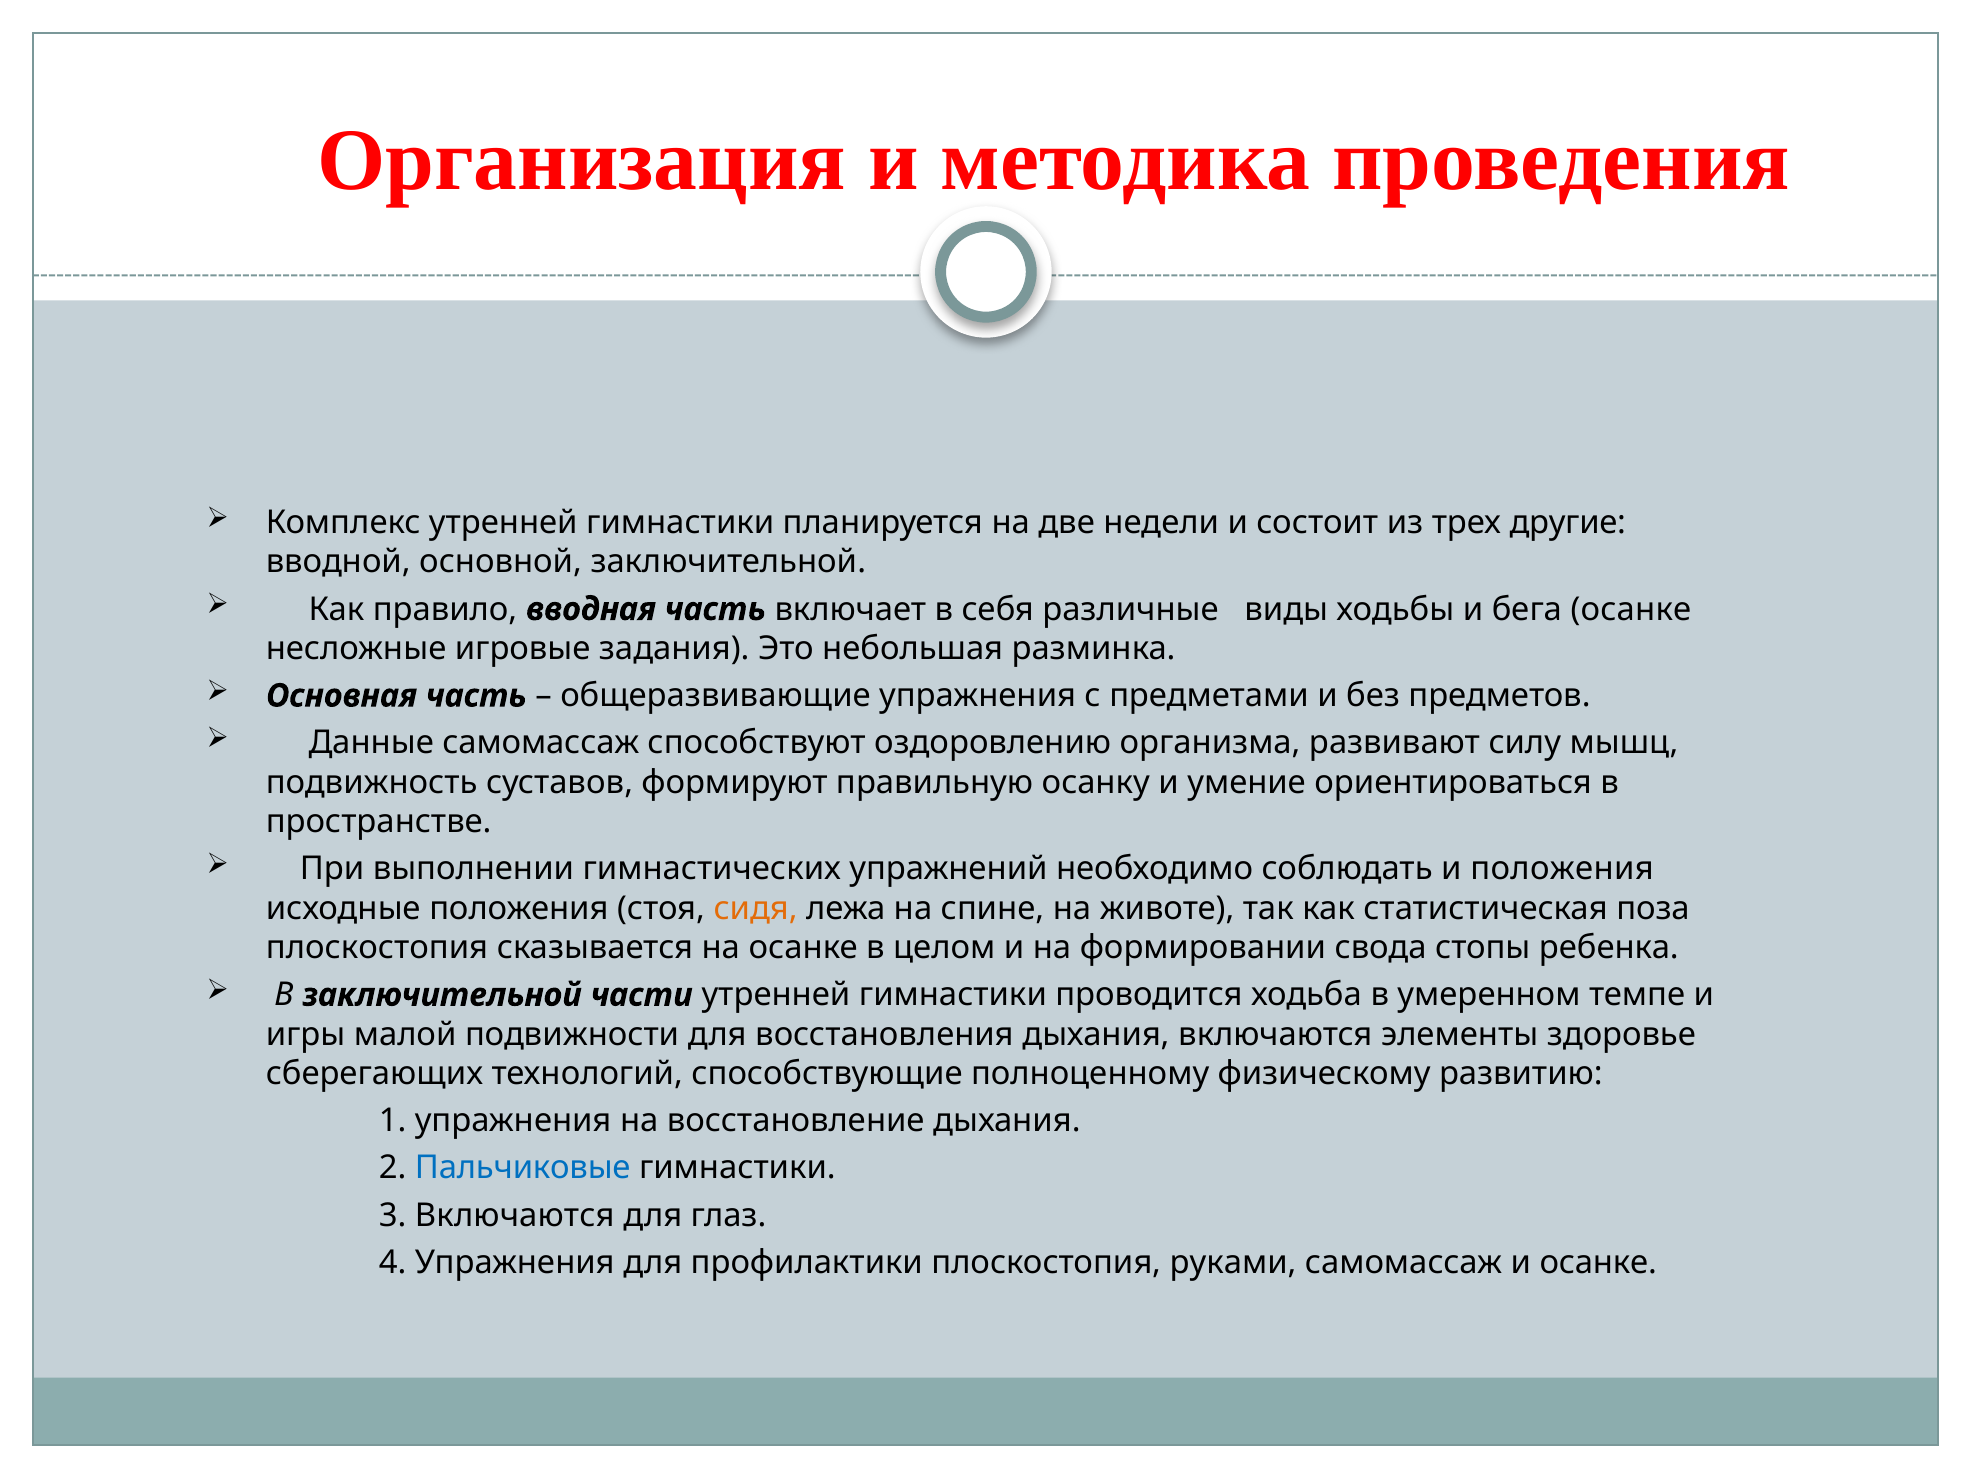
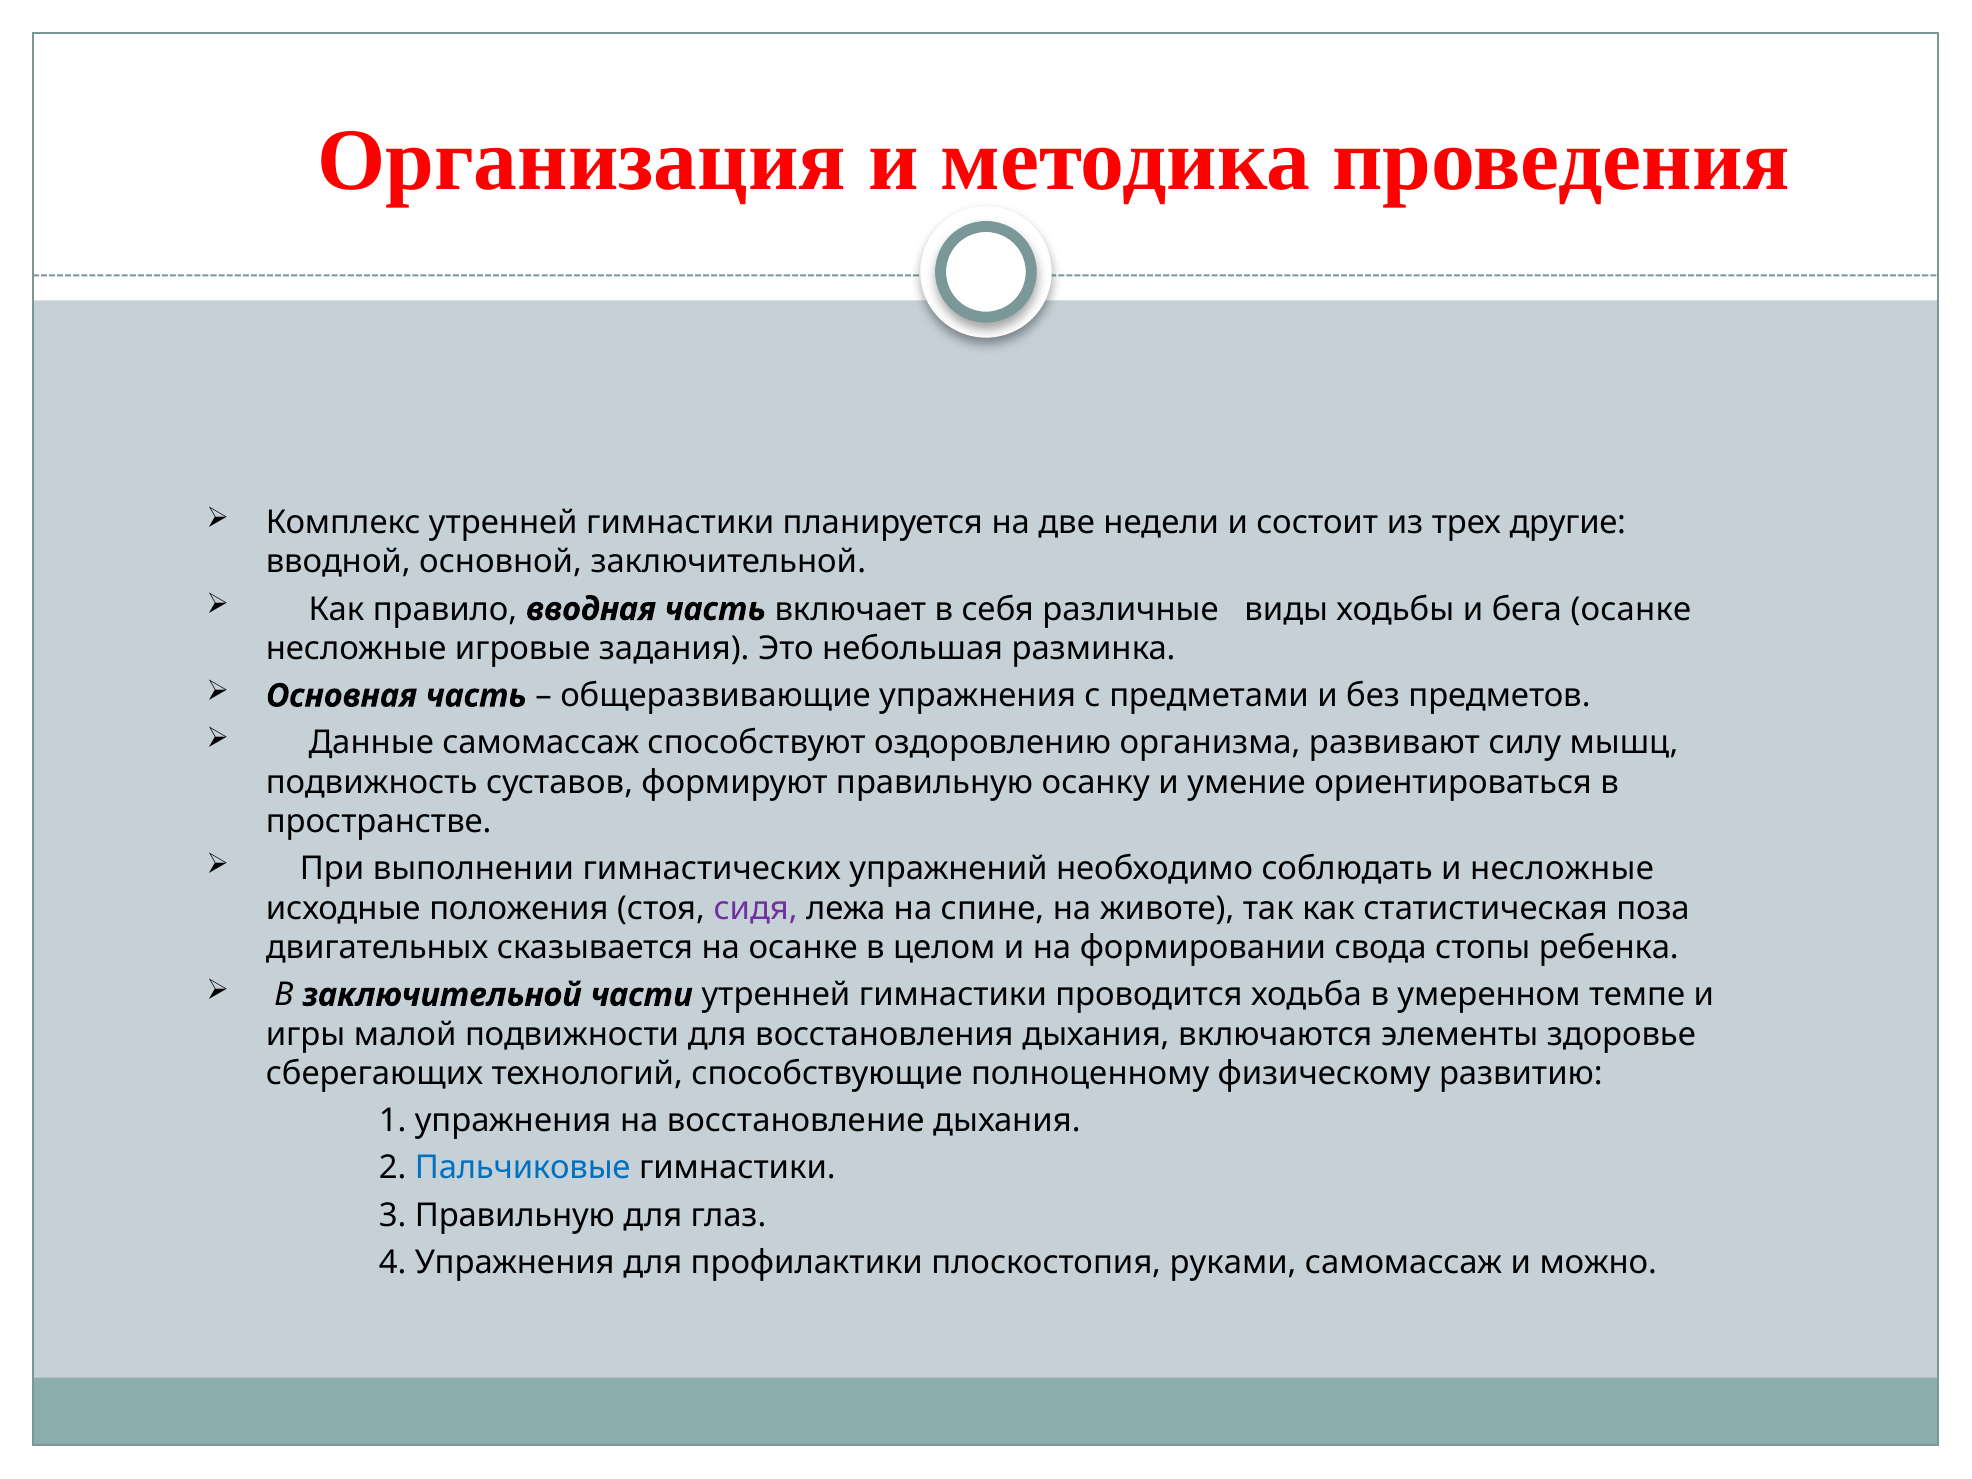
и положения: положения -> несложные
сидя colour: orange -> purple
плоскостопия at (377, 948): плоскостопия -> двигательных
3 Включаются: Включаются -> Правильную
и осанке: осанке -> можно
